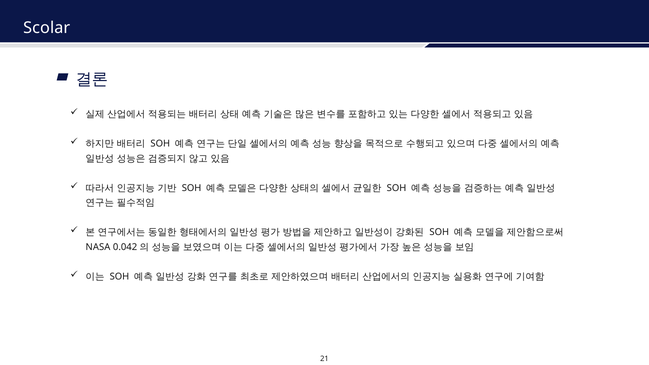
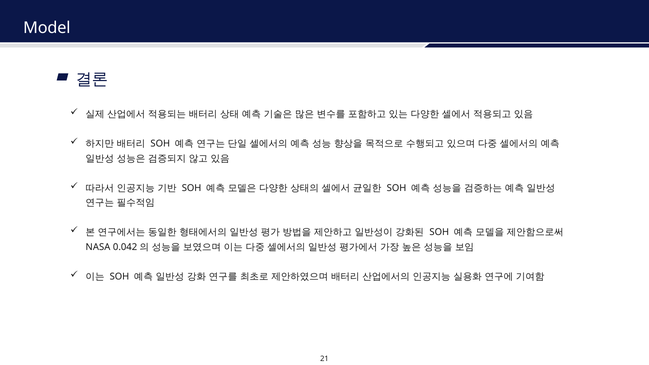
Scolar: Scolar -> Model
